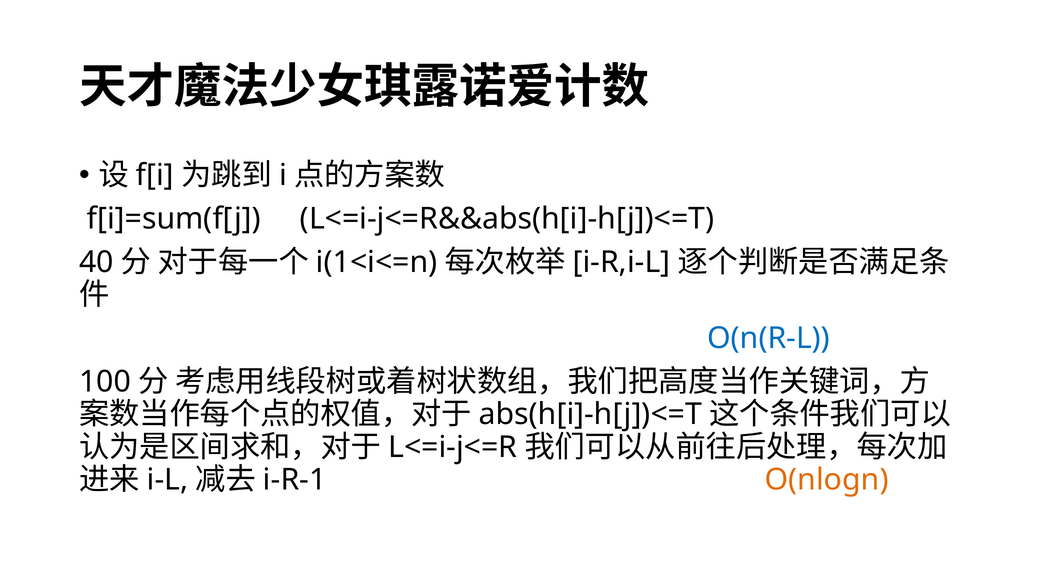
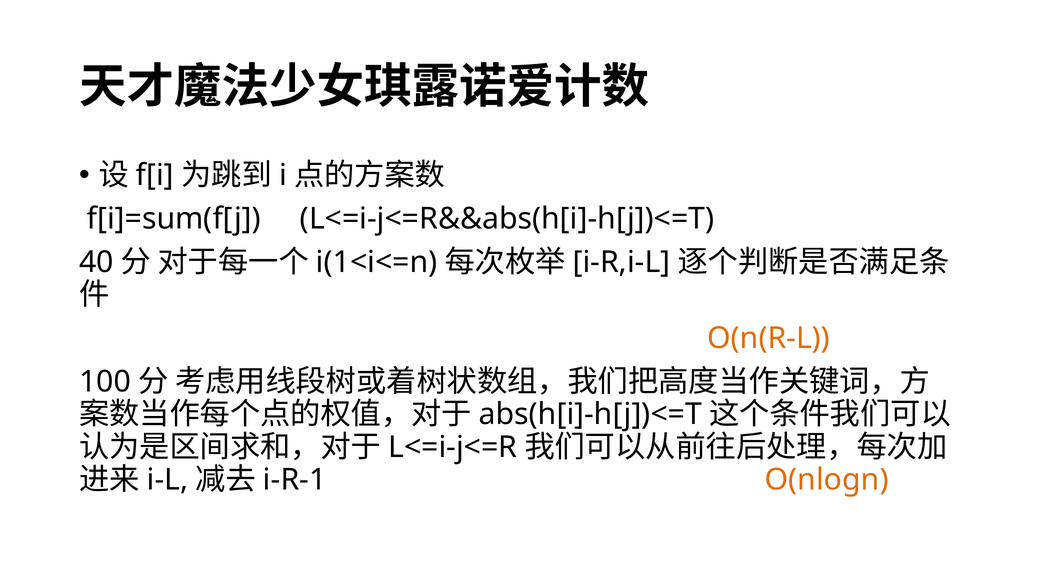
O(n(R-L colour: blue -> orange
